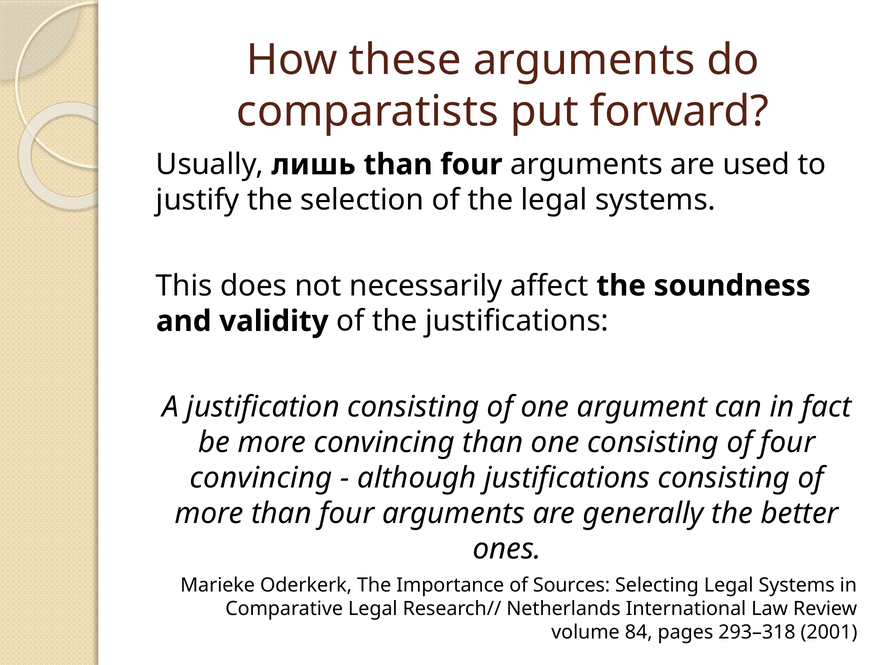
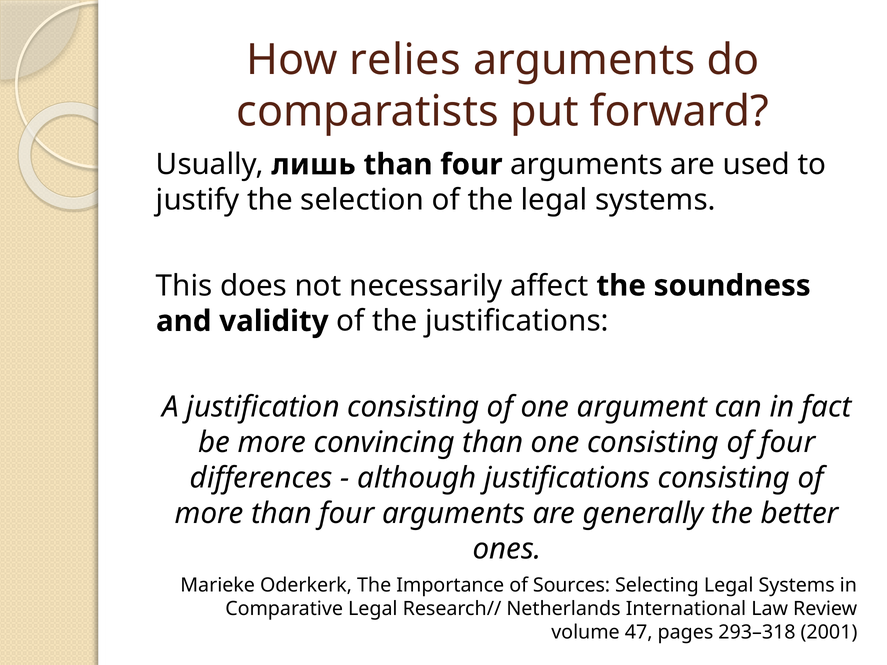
these: these -> relies
convincing at (261, 478): convincing -> differences
84: 84 -> 47
